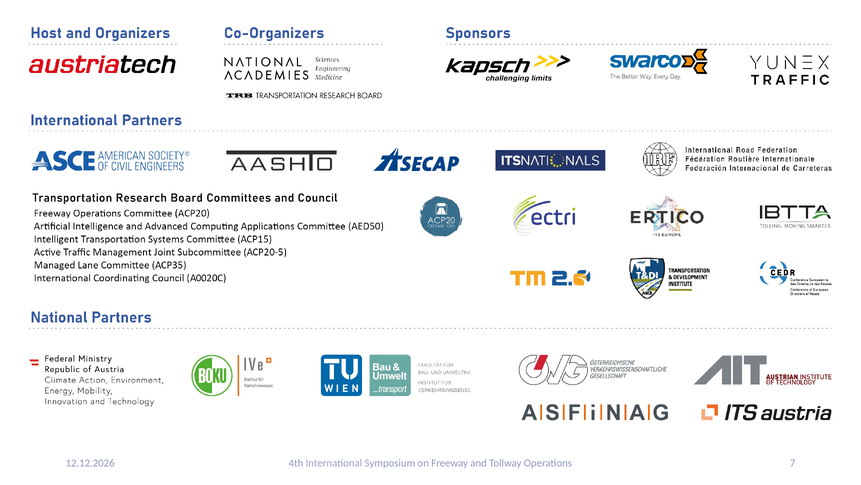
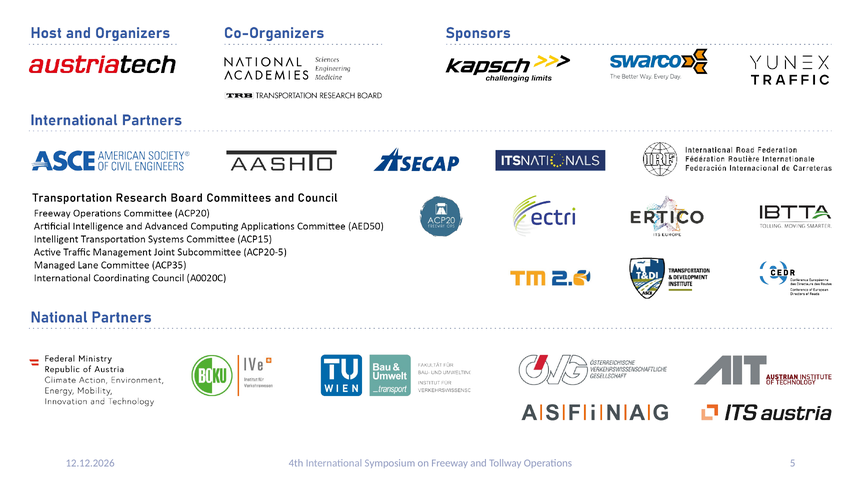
7: 7 -> 5
